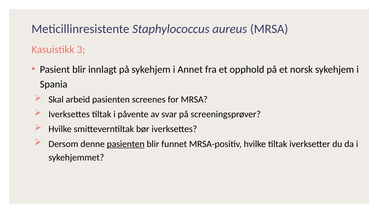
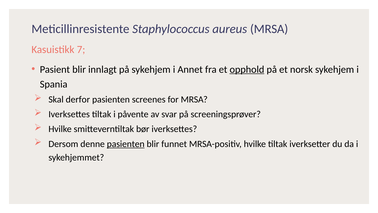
3: 3 -> 7
opphold underline: none -> present
arbeid: arbeid -> derfor
